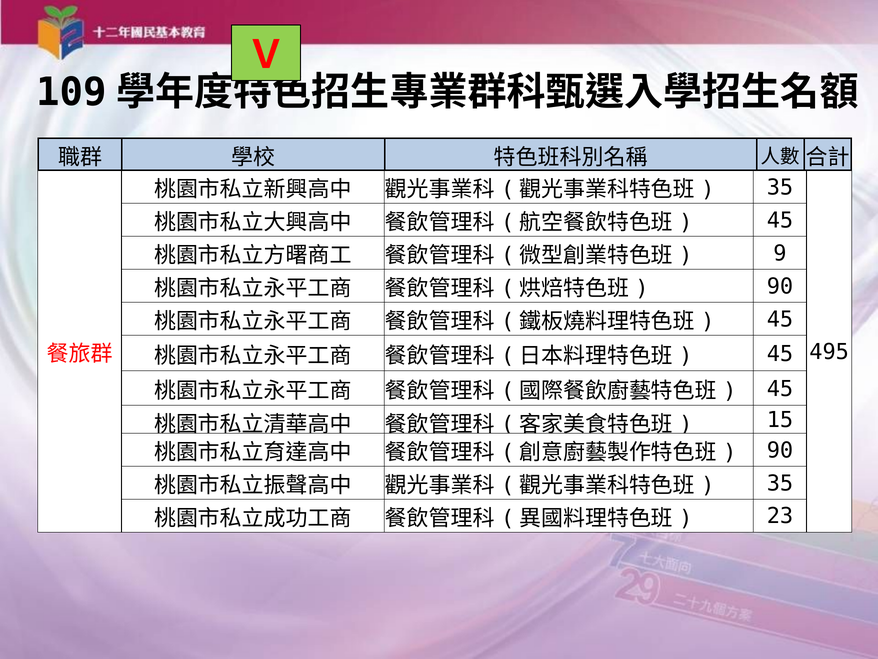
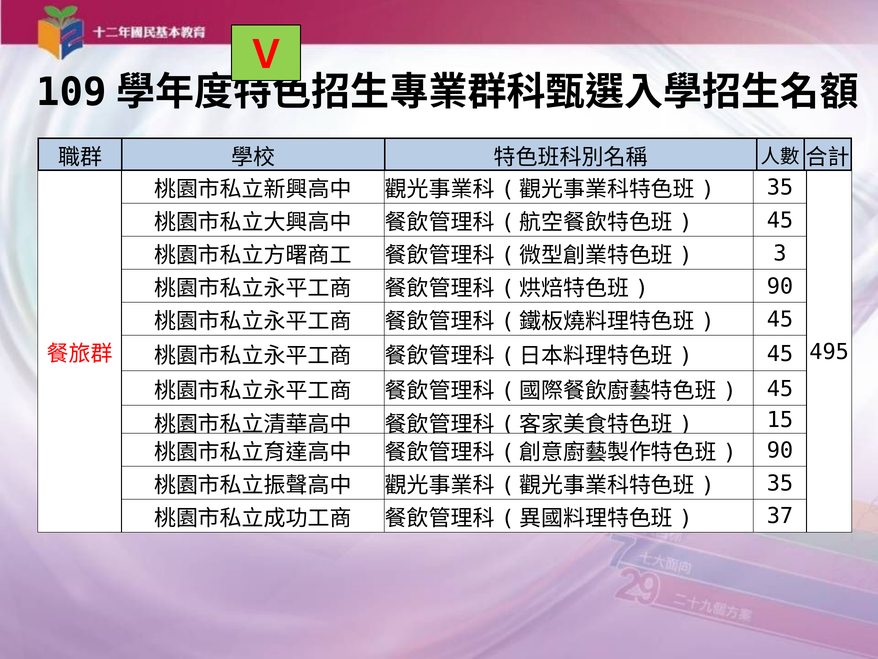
9: 9 -> 3
23: 23 -> 37
